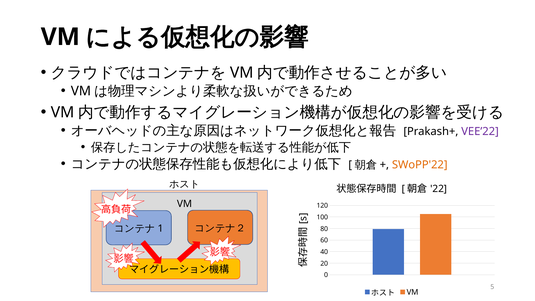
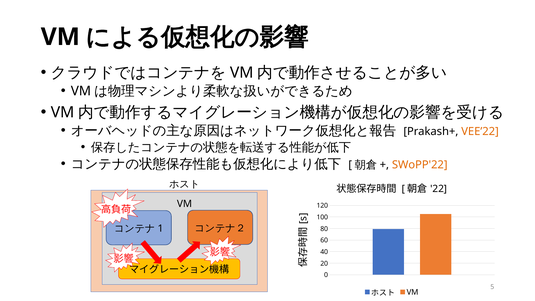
VEE’22 colour: purple -> orange
